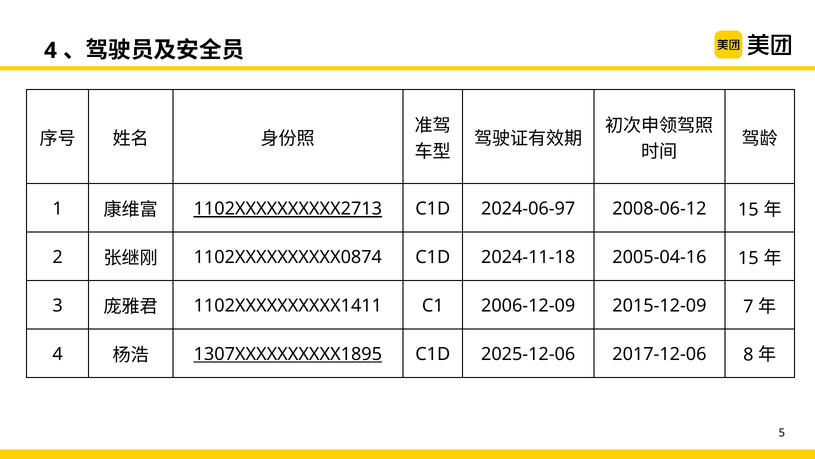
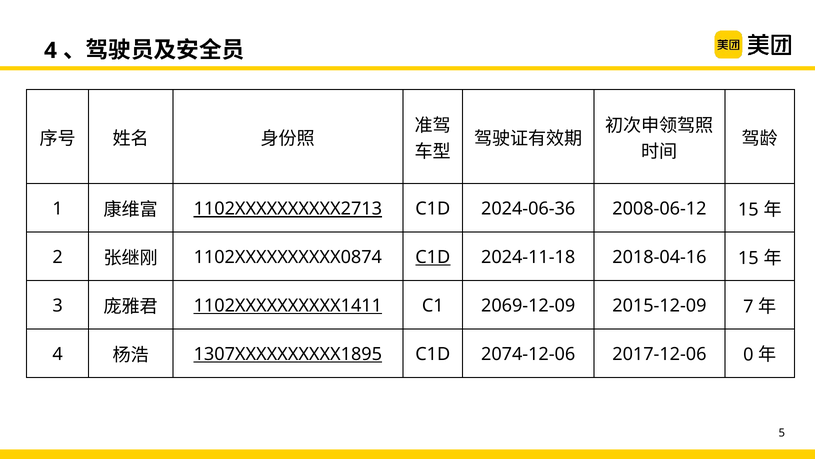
2024-06-97: 2024-06-97 -> 2024-06-36
C1D at (433, 257) underline: none -> present
2005-04-16: 2005-04-16 -> 2018-04-16
1102XXXXXXXXXX1411 underline: none -> present
2006-12-09: 2006-12-09 -> 2069-12-09
2025-12-06: 2025-12-06 -> 2074-12-06
8: 8 -> 0
